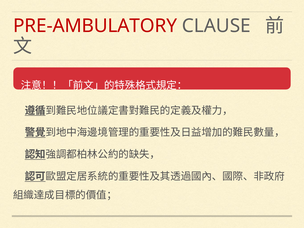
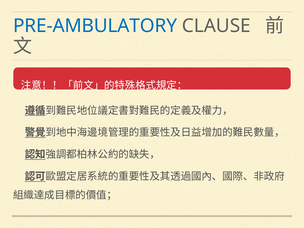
PRE-AMBULATORY colour: red -> blue
